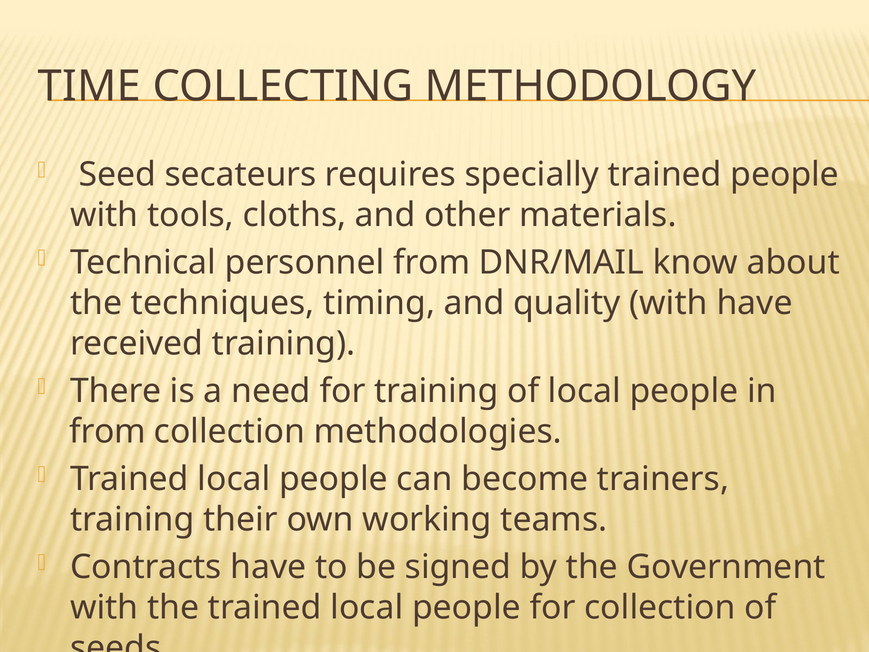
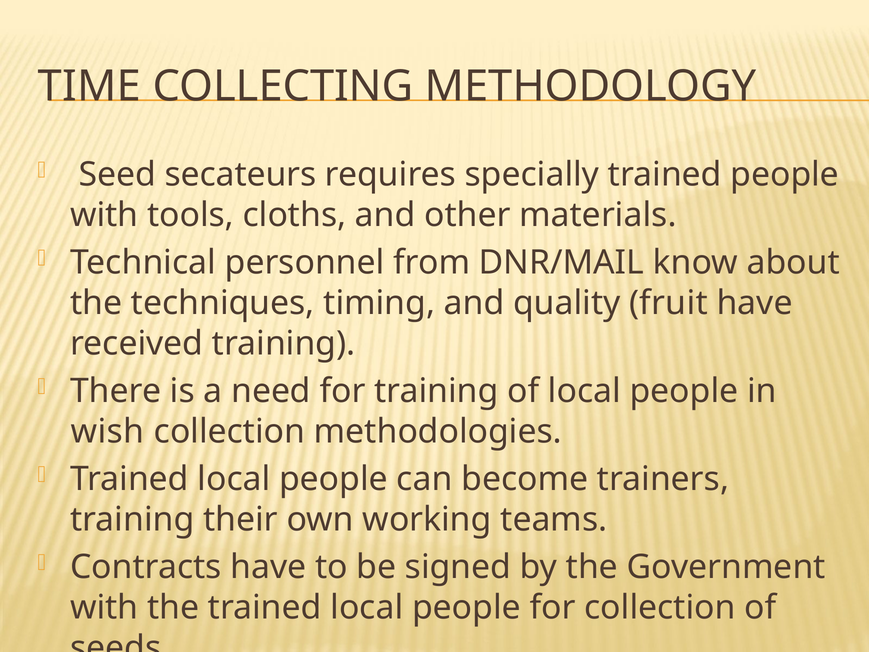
quality with: with -> fruit
from at (108, 432): from -> wish
